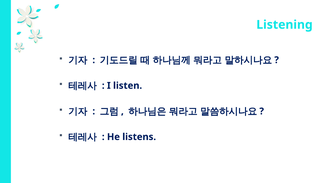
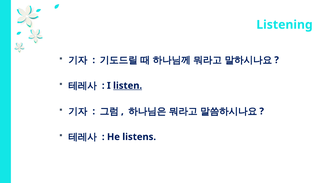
listen underline: none -> present
